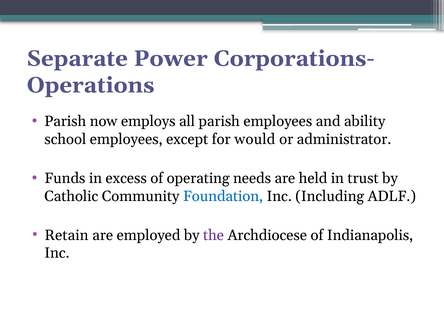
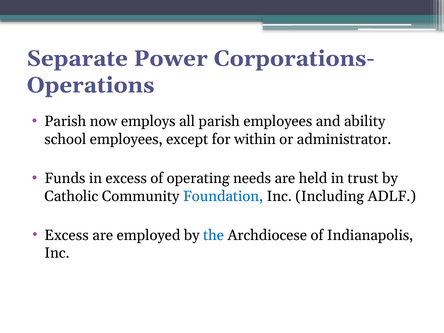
would: would -> within
Retain at (67, 235): Retain -> Excess
the colour: purple -> blue
